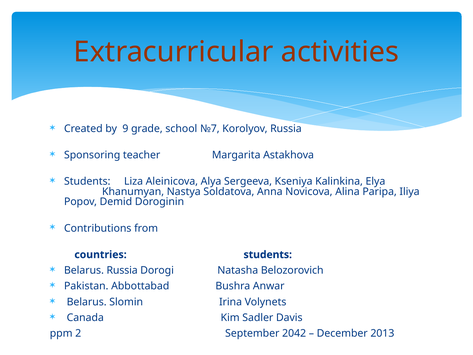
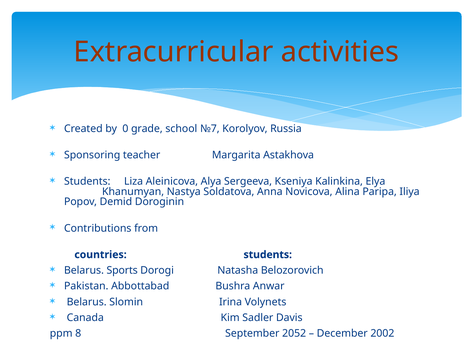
9: 9 -> 0
Belarus Russia: Russia -> Sports
2: 2 -> 8
2042: 2042 -> 2052
2013: 2013 -> 2002
